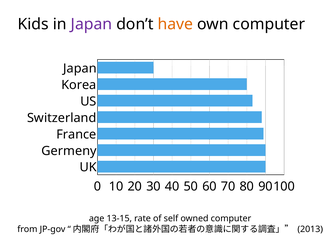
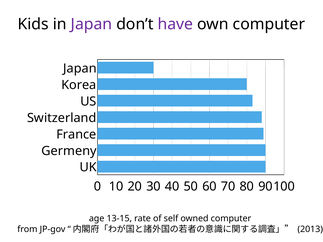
have colour: orange -> purple
